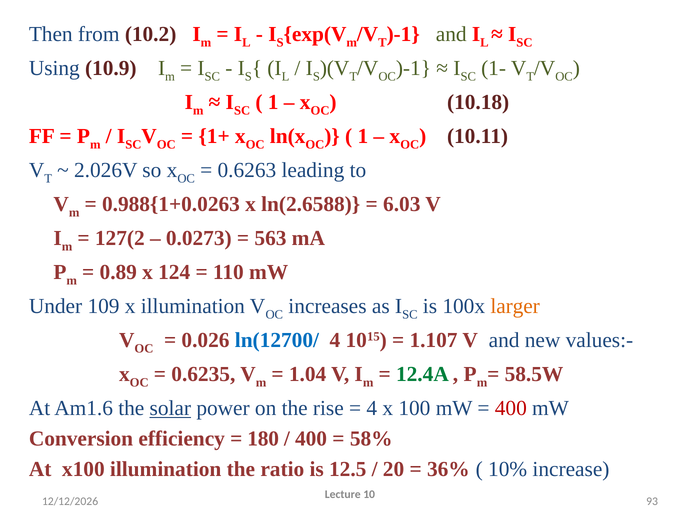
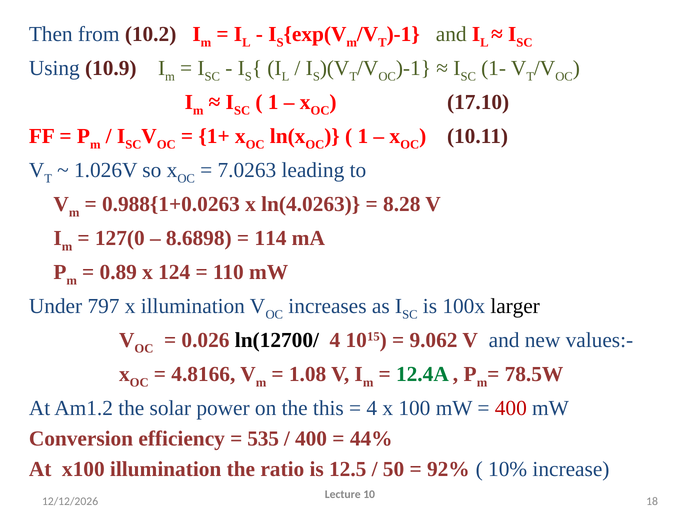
10.18: 10.18 -> 17.10
2.026V: 2.026V -> 1.026V
0.6263: 0.6263 -> 7.0263
ln(2.6588: ln(2.6588 -> ln(4.0263
6.03: 6.03 -> 8.28
127(2: 127(2 -> 127(0
0.0273: 0.0273 -> 8.6898
563: 563 -> 114
109: 109 -> 797
larger colour: orange -> black
ln(12700/ colour: blue -> black
1.107: 1.107 -> 9.062
0.6235: 0.6235 -> 4.8166
1.04: 1.04 -> 1.08
58.5W: 58.5W -> 78.5W
Am1.6: Am1.6 -> Am1.2
solar underline: present -> none
rise: rise -> this
180: 180 -> 535
58%: 58% -> 44%
20: 20 -> 50
36%: 36% -> 92%
93: 93 -> 18
